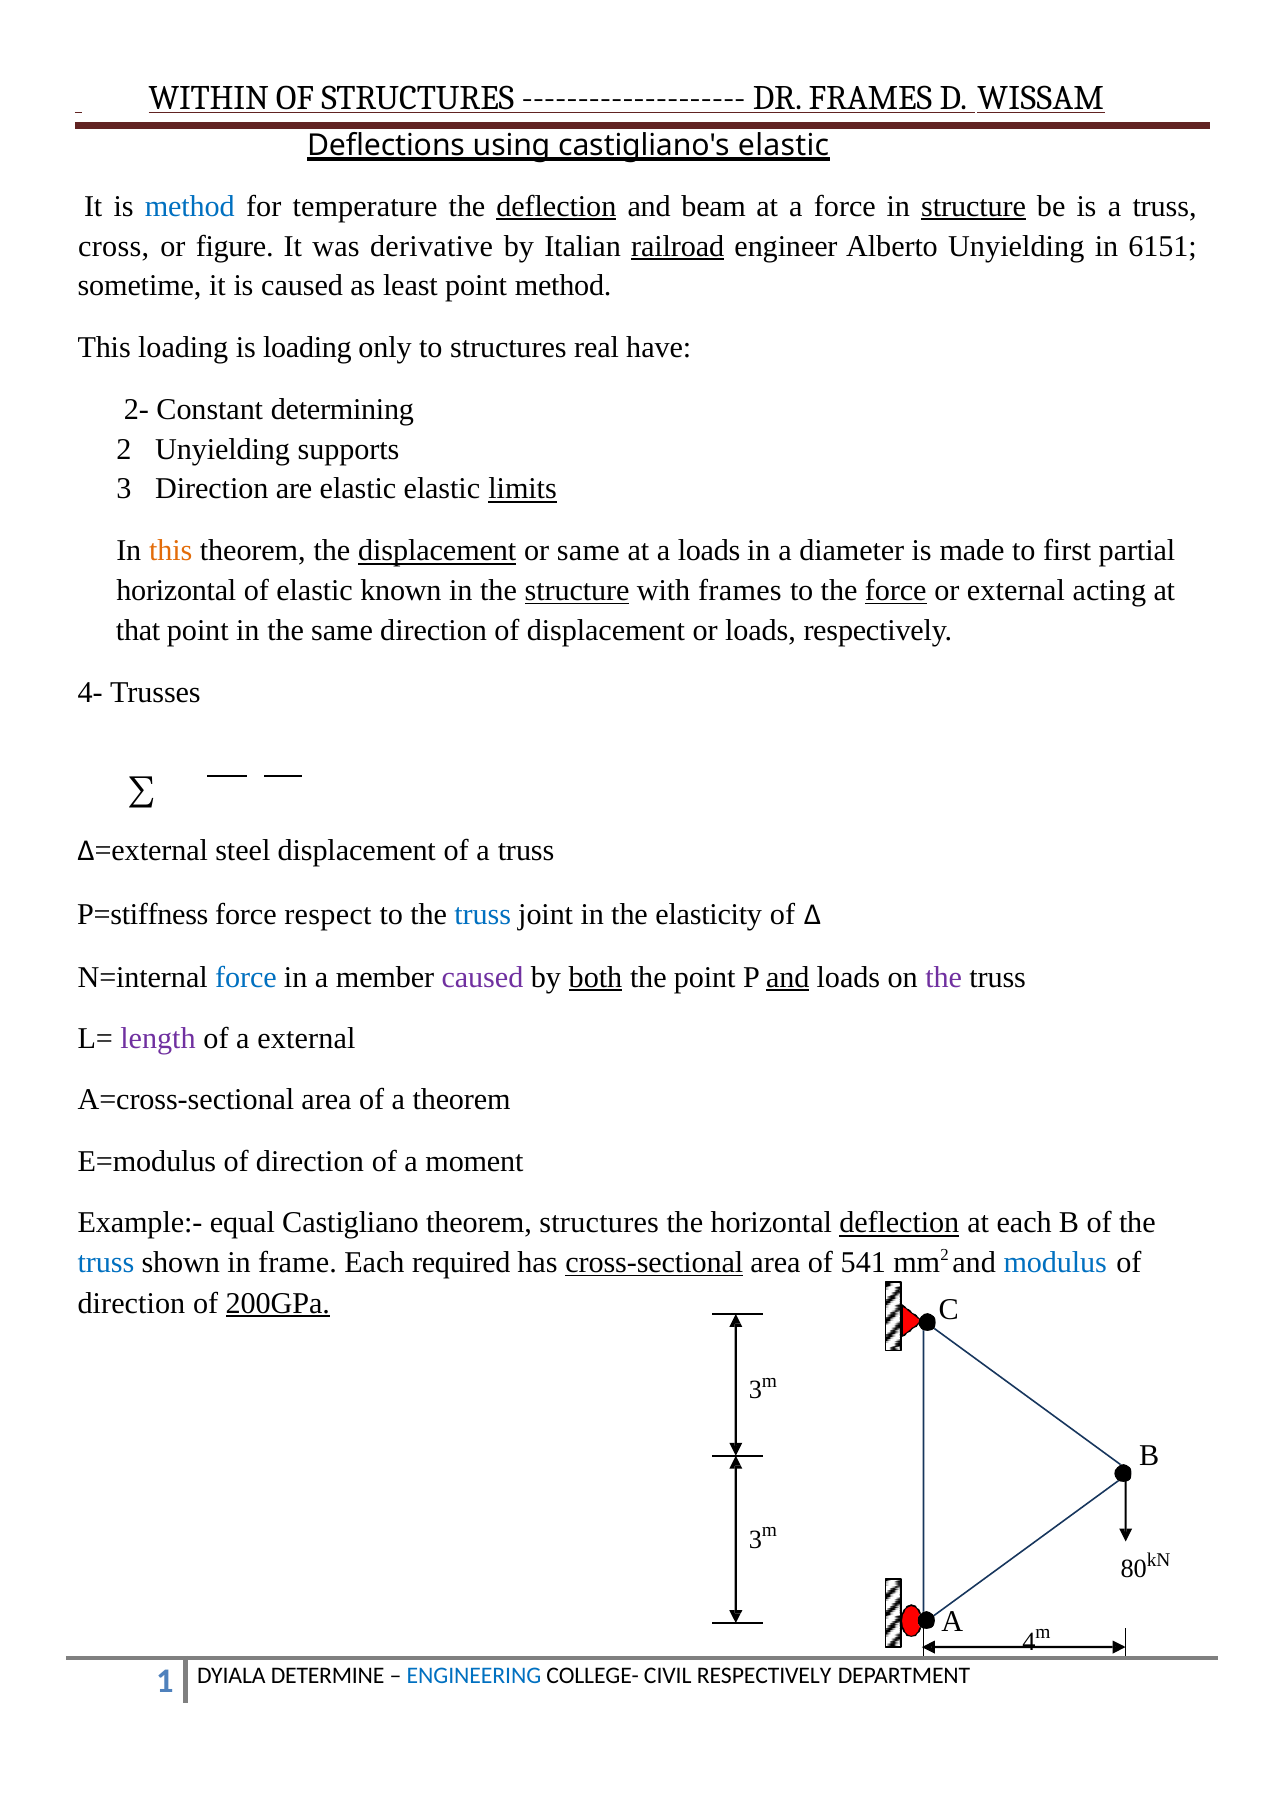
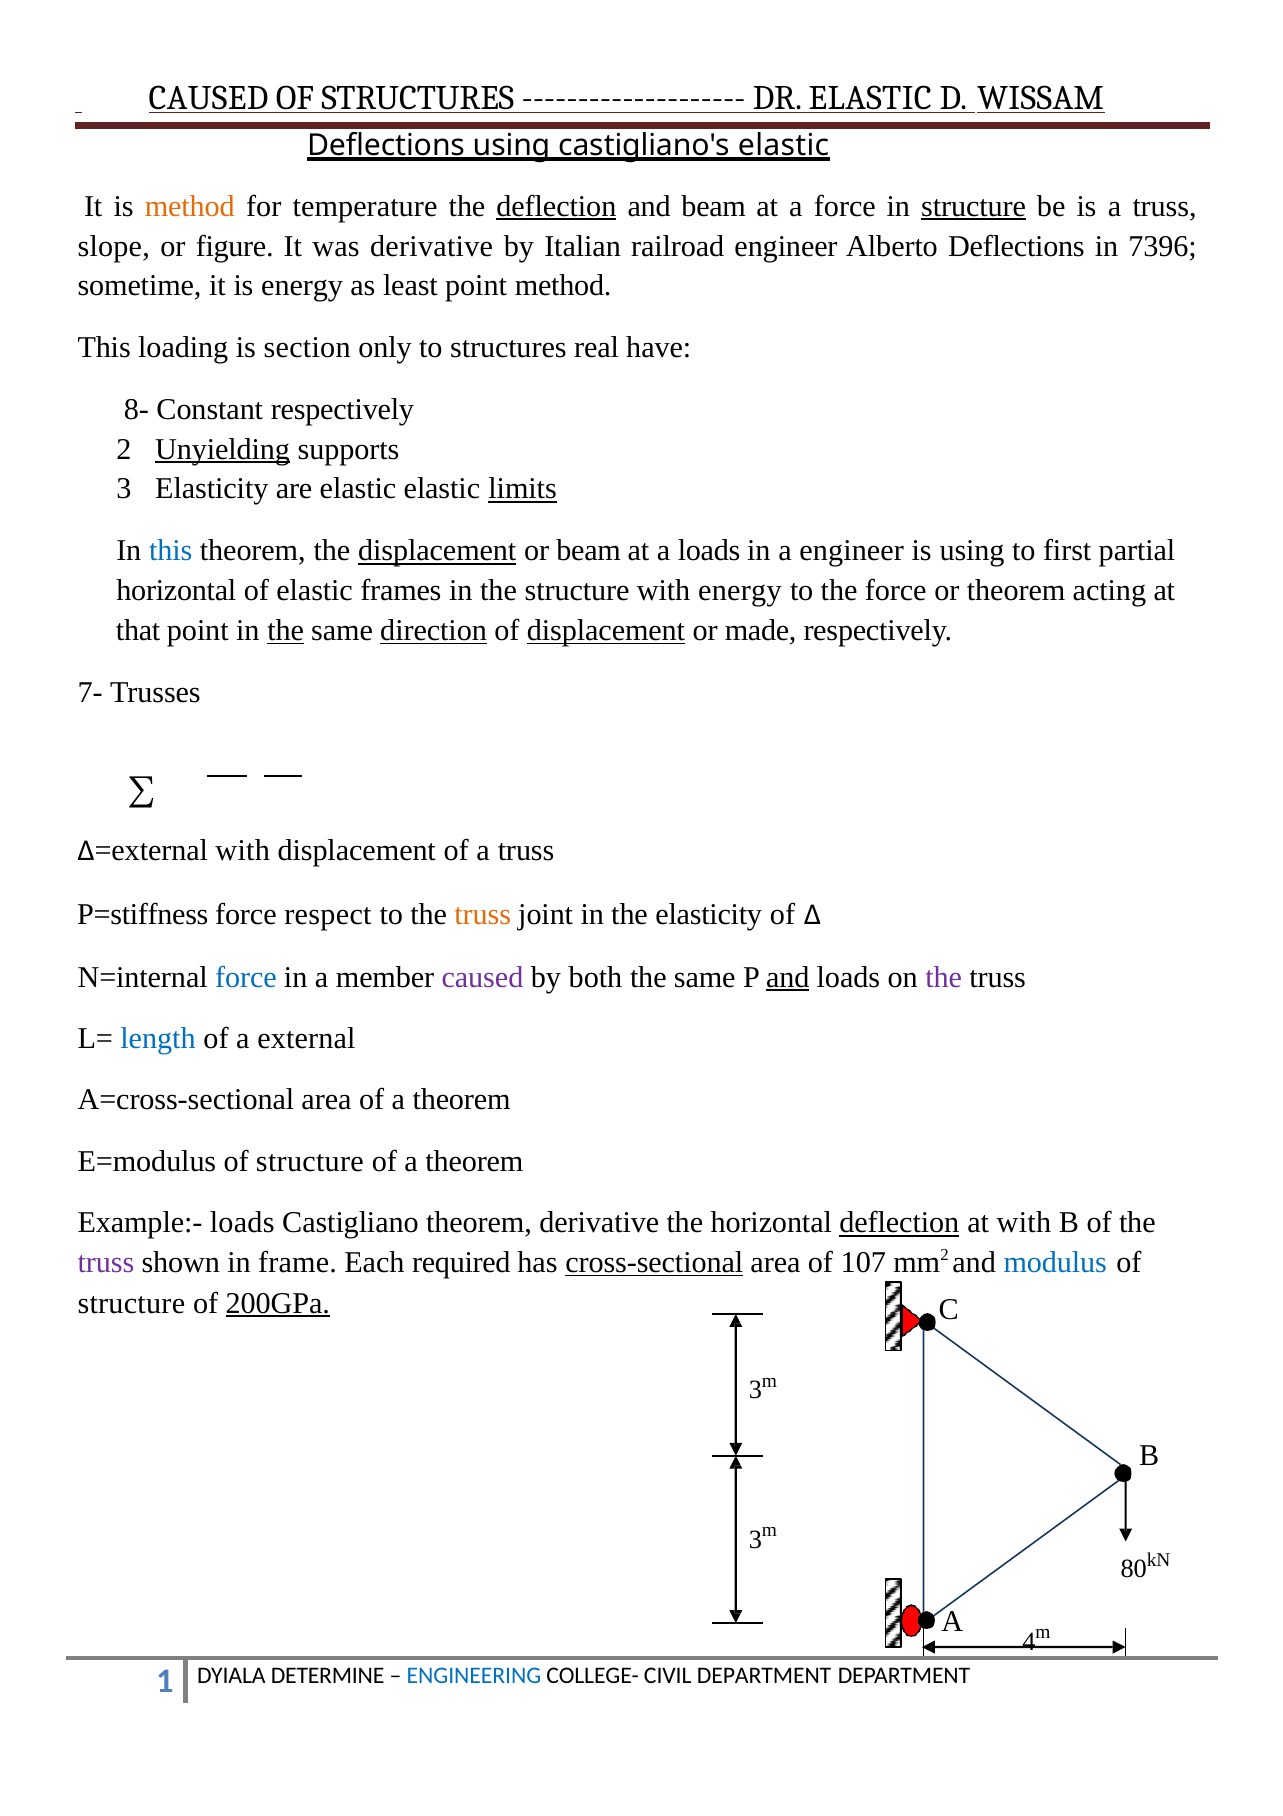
WITHIN at (209, 98): WITHIN -> CAUSED
DR FRAMES: FRAMES -> ELASTIC
method at (190, 206) colour: blue -> orange
cross: cross -> slope
railroad underline: present -> none
Alberto Unyielding: Unyielding -> Deflections
6151: 6151 -> 7396
is caused: caused -> energy
is loading: loading -> section
2-: 2- -> 8-
Constant determining: determining -> respectively
Unyielding at (223, 449) underline: none -> present
Direction at (212, 489): Direction -> Elasticity
this at (171, 551) colour: orange -> blue
or same: same -> beam
a diameter: diameter -> engineer
is made: made -> using
known: known -> frames
structure at (577, 590) underline: present -> none
with frames: frames -> energy
force at (896, 590) underline: present -> none
or external: external -> theorem
the at (286, 630) underline: none -> present
direction at (434, 630) underline: none -> present
displacement at (606, 630) underline: none -> present
or loads: loads -> made
4-: 4- -> 7-
steel at (243, 851): steel -> with
truss at (483, 915) colour: blue -> orange
both underline: present -> none
point at (705, 977): point -> same
length colour: purple -> blue
E=modulus of direction: direction -> structure
moment at (474, 1161): moment -> theorem
Example:- equal: equal -> loads
theorem structures: structures -> derivative
at each: each -> with
truss at (106, 1262) colour: blue -> purple
541: 541 -> 107
direction at (131, 1303): direction -> structure
CIVIL RESPECTIVELY: RESPECTIVELY -> DEPARTMENT
